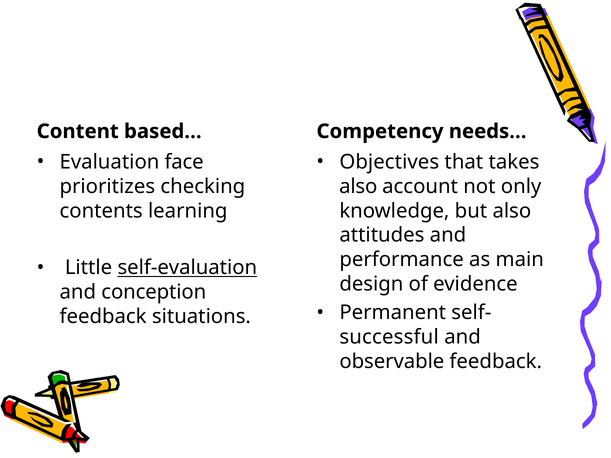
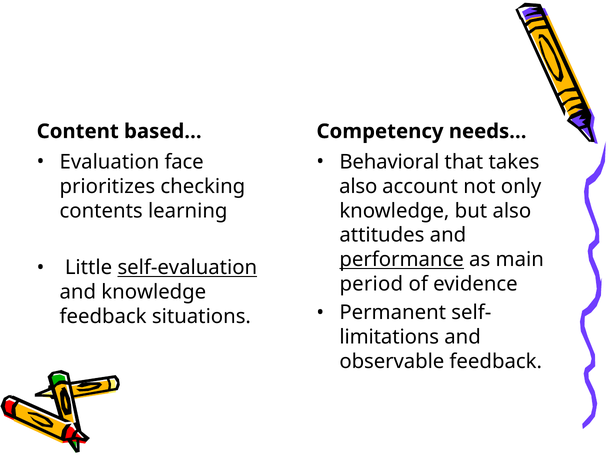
Objectives: Objectives -> Behavioral
performance underline: none -> present
design: design -> period
and conception: conception -> knowledge
successful: successful -> limitations
